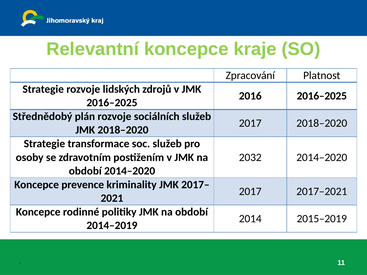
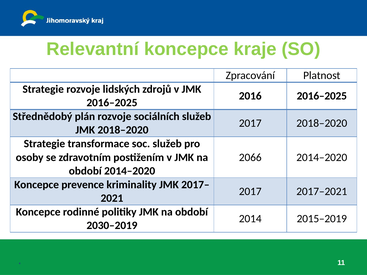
2032: 2032 -> 2066
2014–2019: 2014–2019 -> 2030–2019
